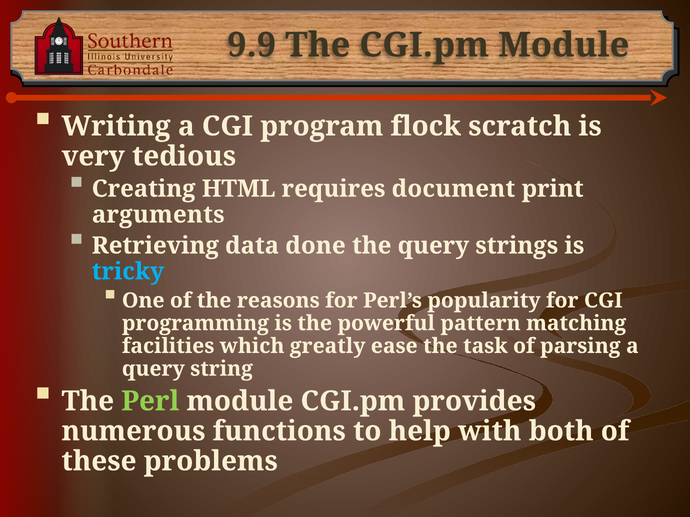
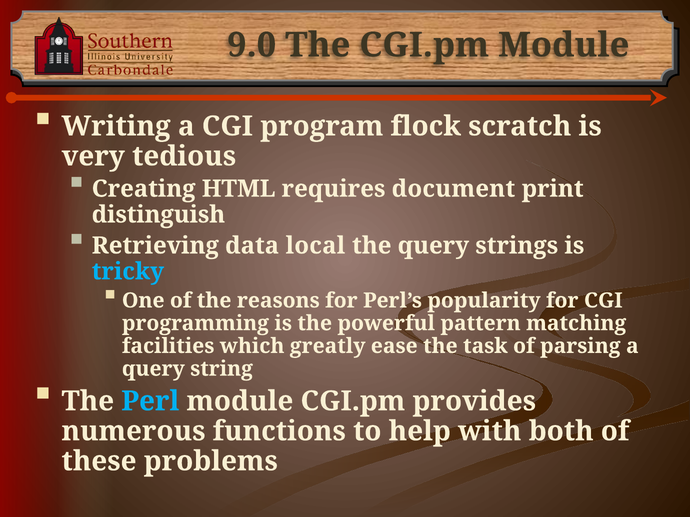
9.9: 9.9 -> 9.0
arguments: arguments -> distinguish
done: done -> local
Perl colour: light green -> light blue
